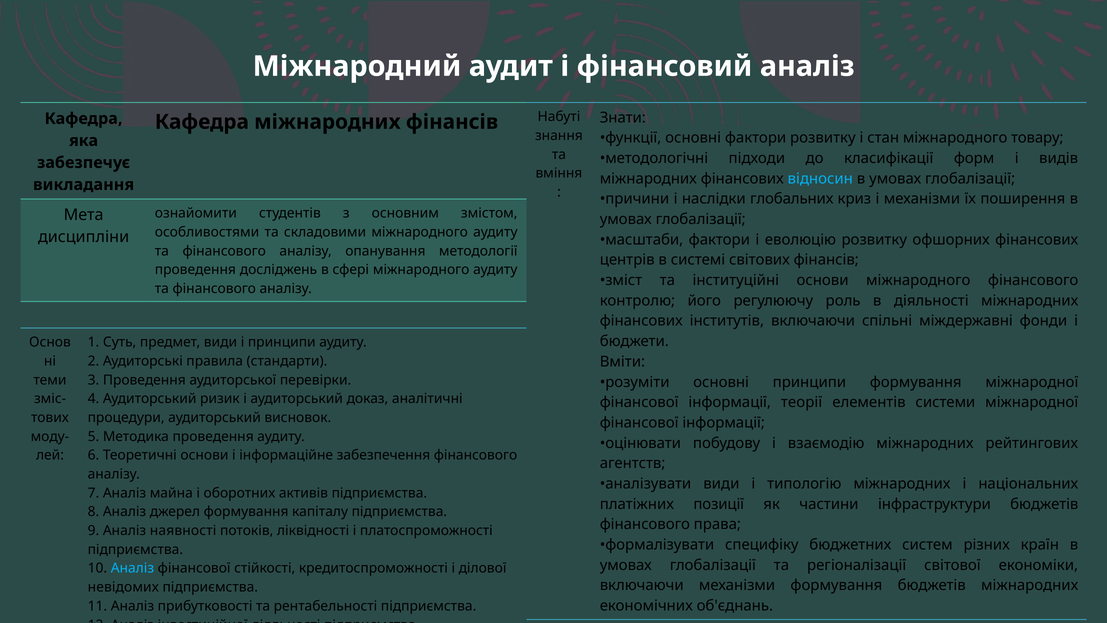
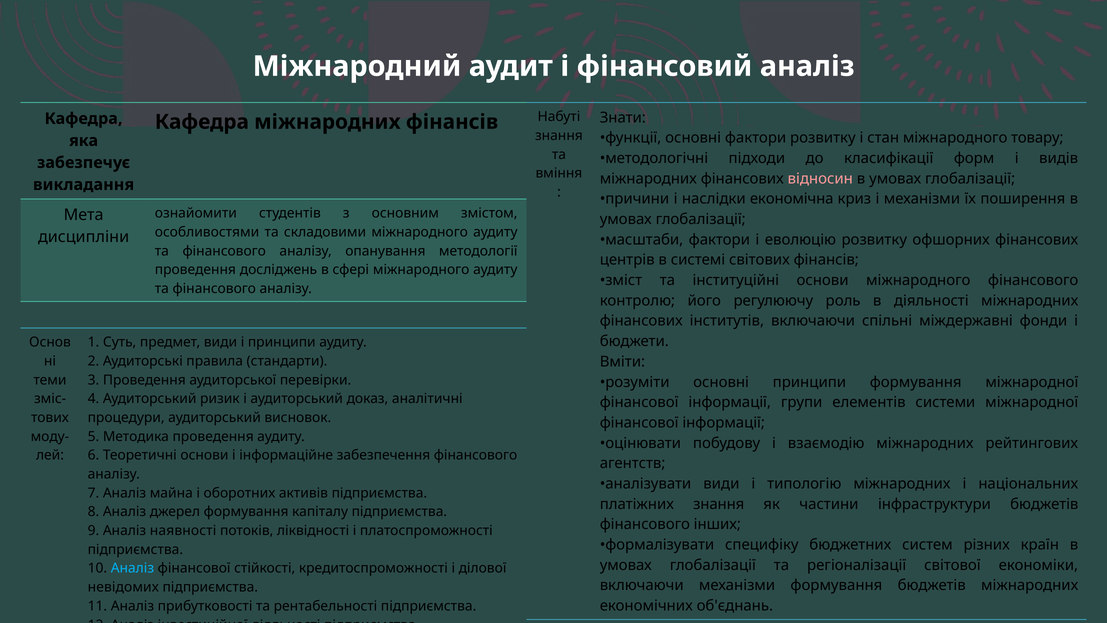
відносин colour: light blue -> pink
глобальних: глобальних -> економічна
теорії: теорії -> групи
платіжних позиції: позиції -> знання
права: права -> інших
